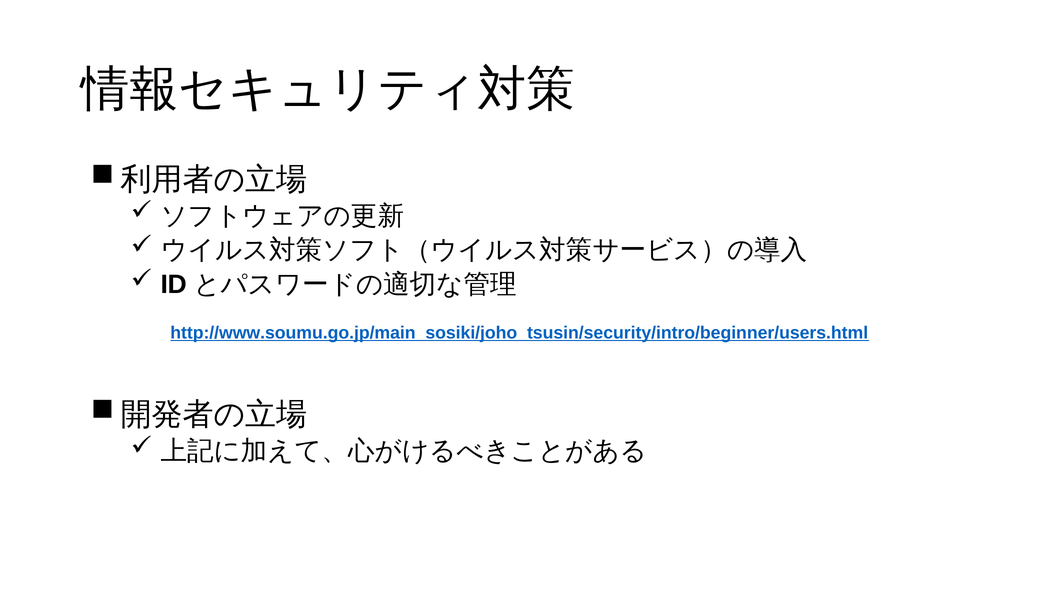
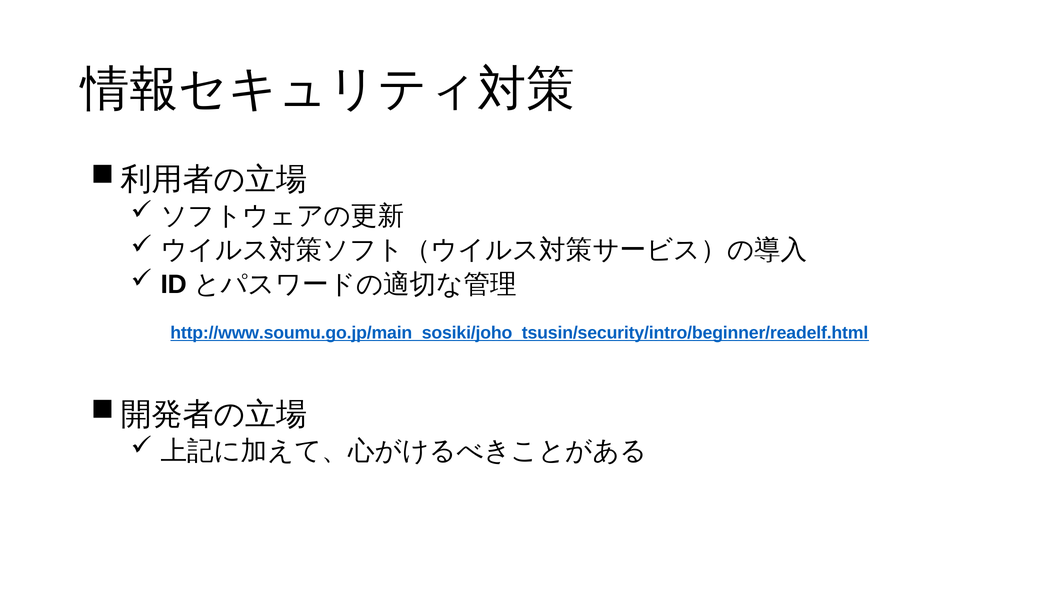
http://www.soumu.go.jp/main_sosiki/joho_tsusin/security/intro/beginner/users.html: http://www.soumu.go.jp/main_sosiki/joho_tsusin/security/intro/beginner/users.html -> http://www.soumu.go.jp/main_sosiki/joho_tsusin/security/intro/beginner/readelf.html
